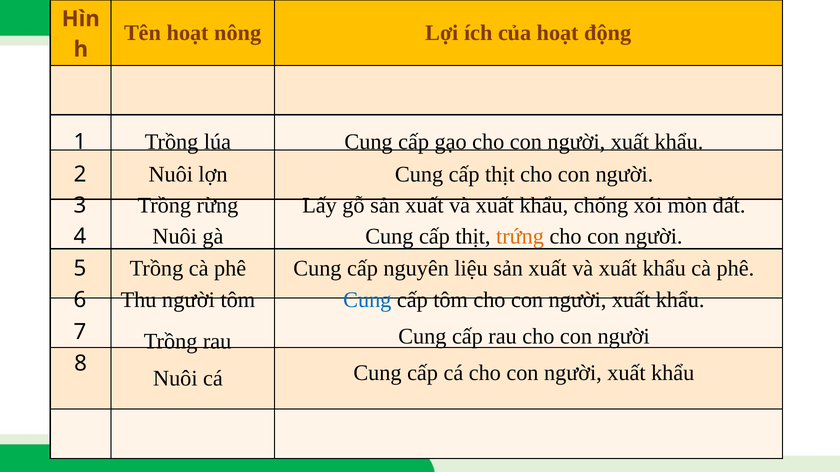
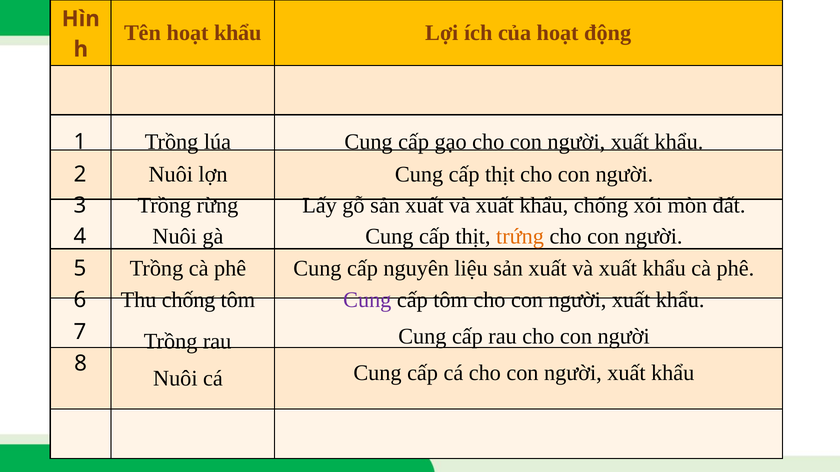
hoạt nông: nông -> khẩu
Thu người: người -> chống
Cung at (367, 300) colour: blue -> purple
